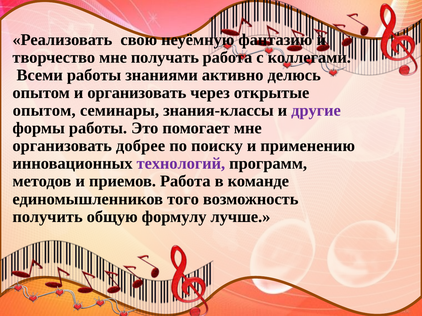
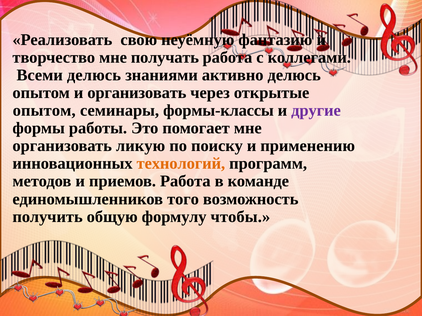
Всеми работы: работы -> делюсь
знания-классы: знания-классы -> формы-классы
добрее: добрее -> ликую
технологий colour: purple -> orange
лучше: лучше -> чтобы
